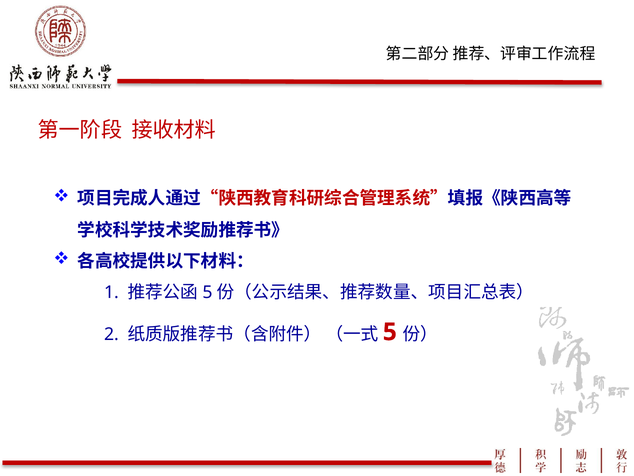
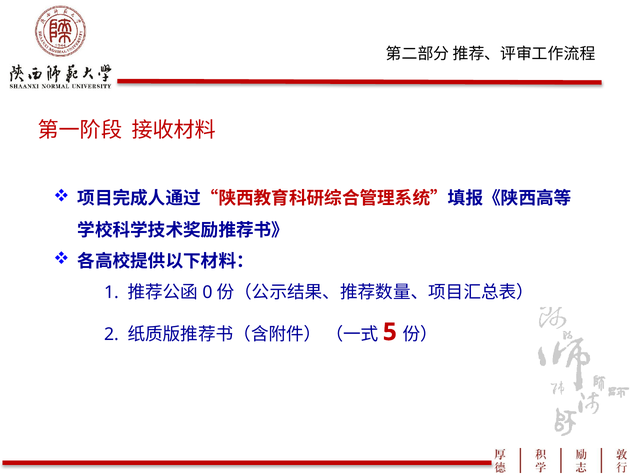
5: 5 -> 0
